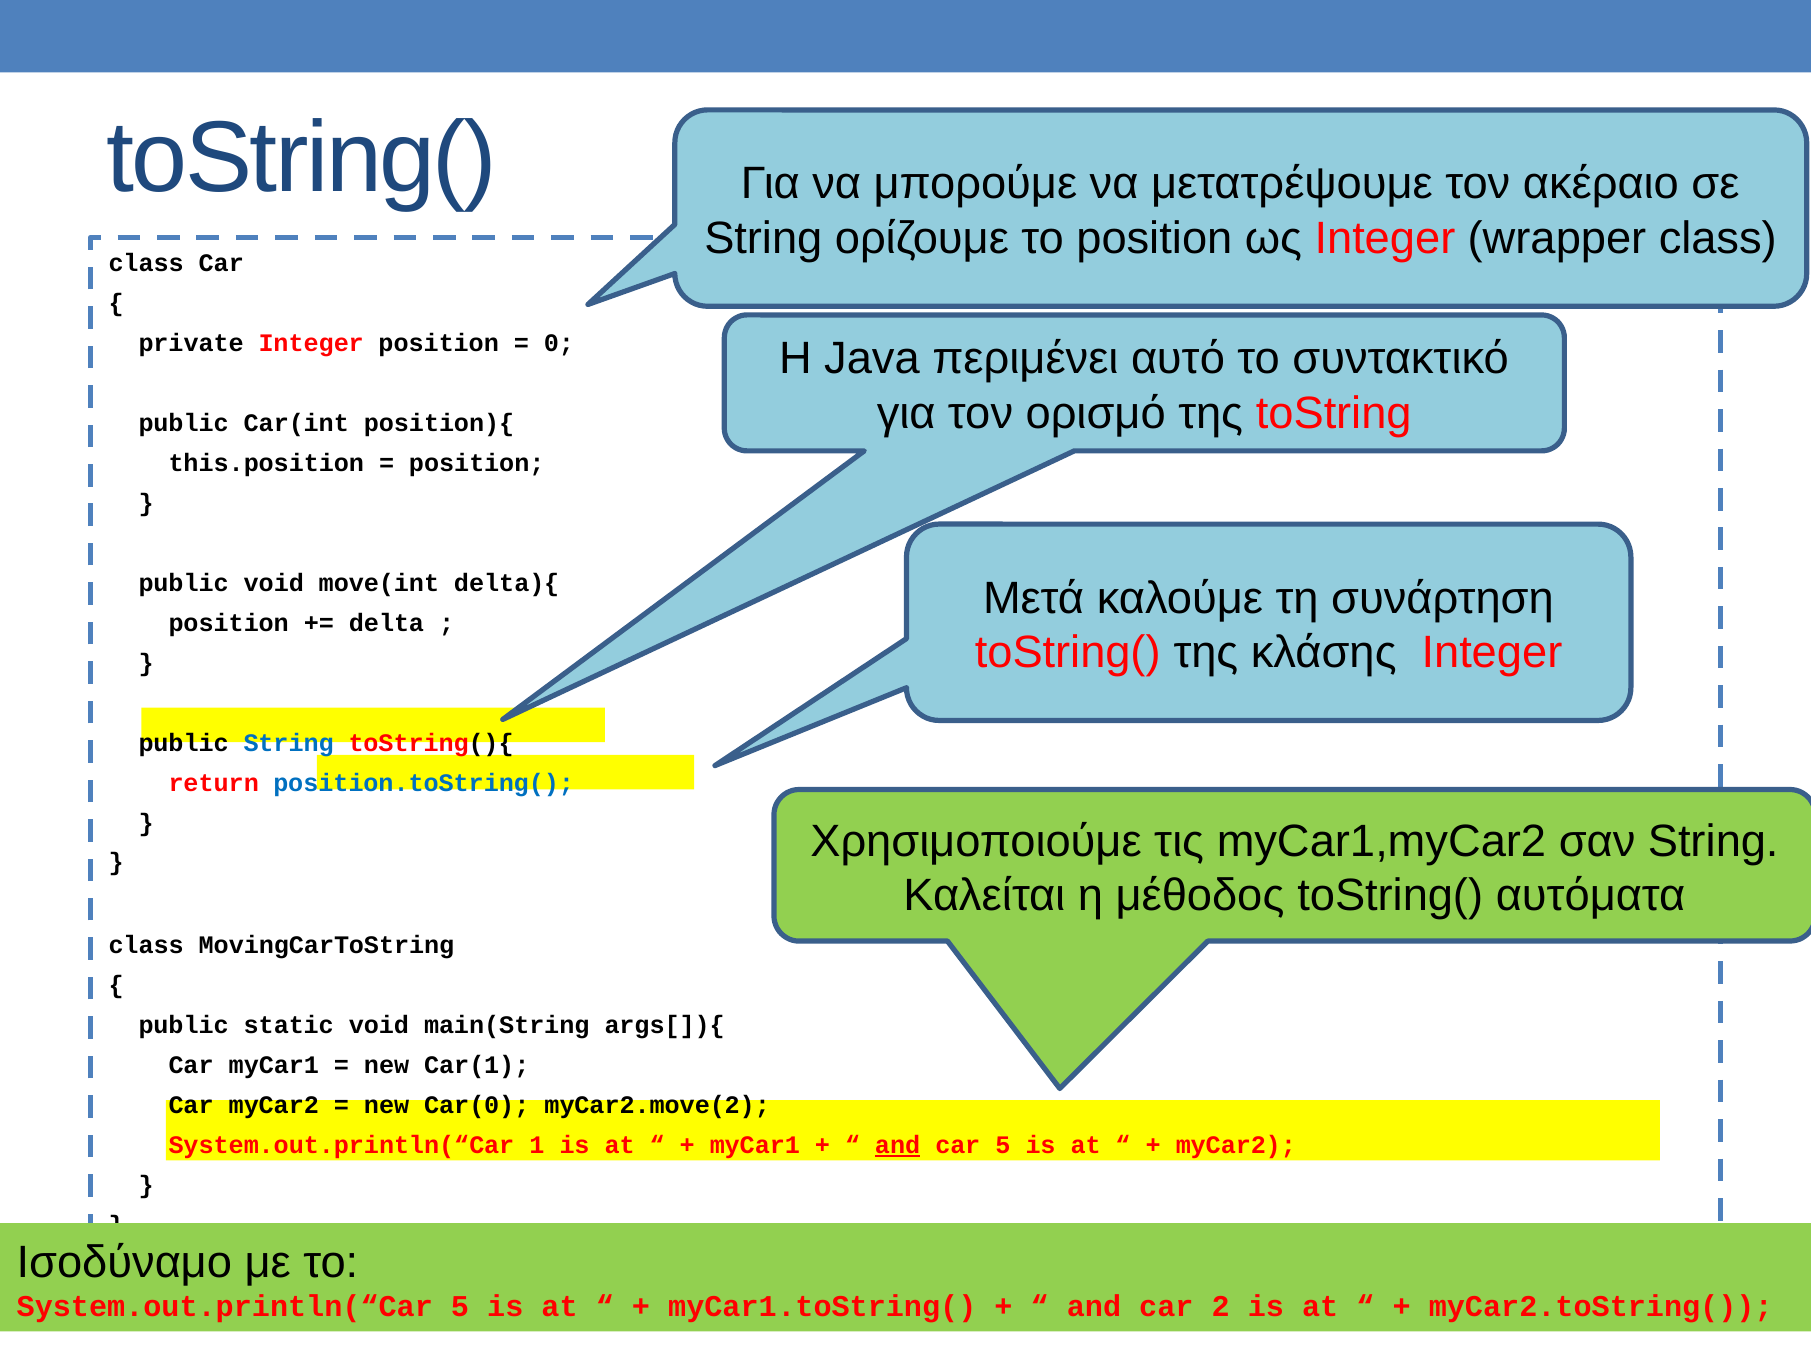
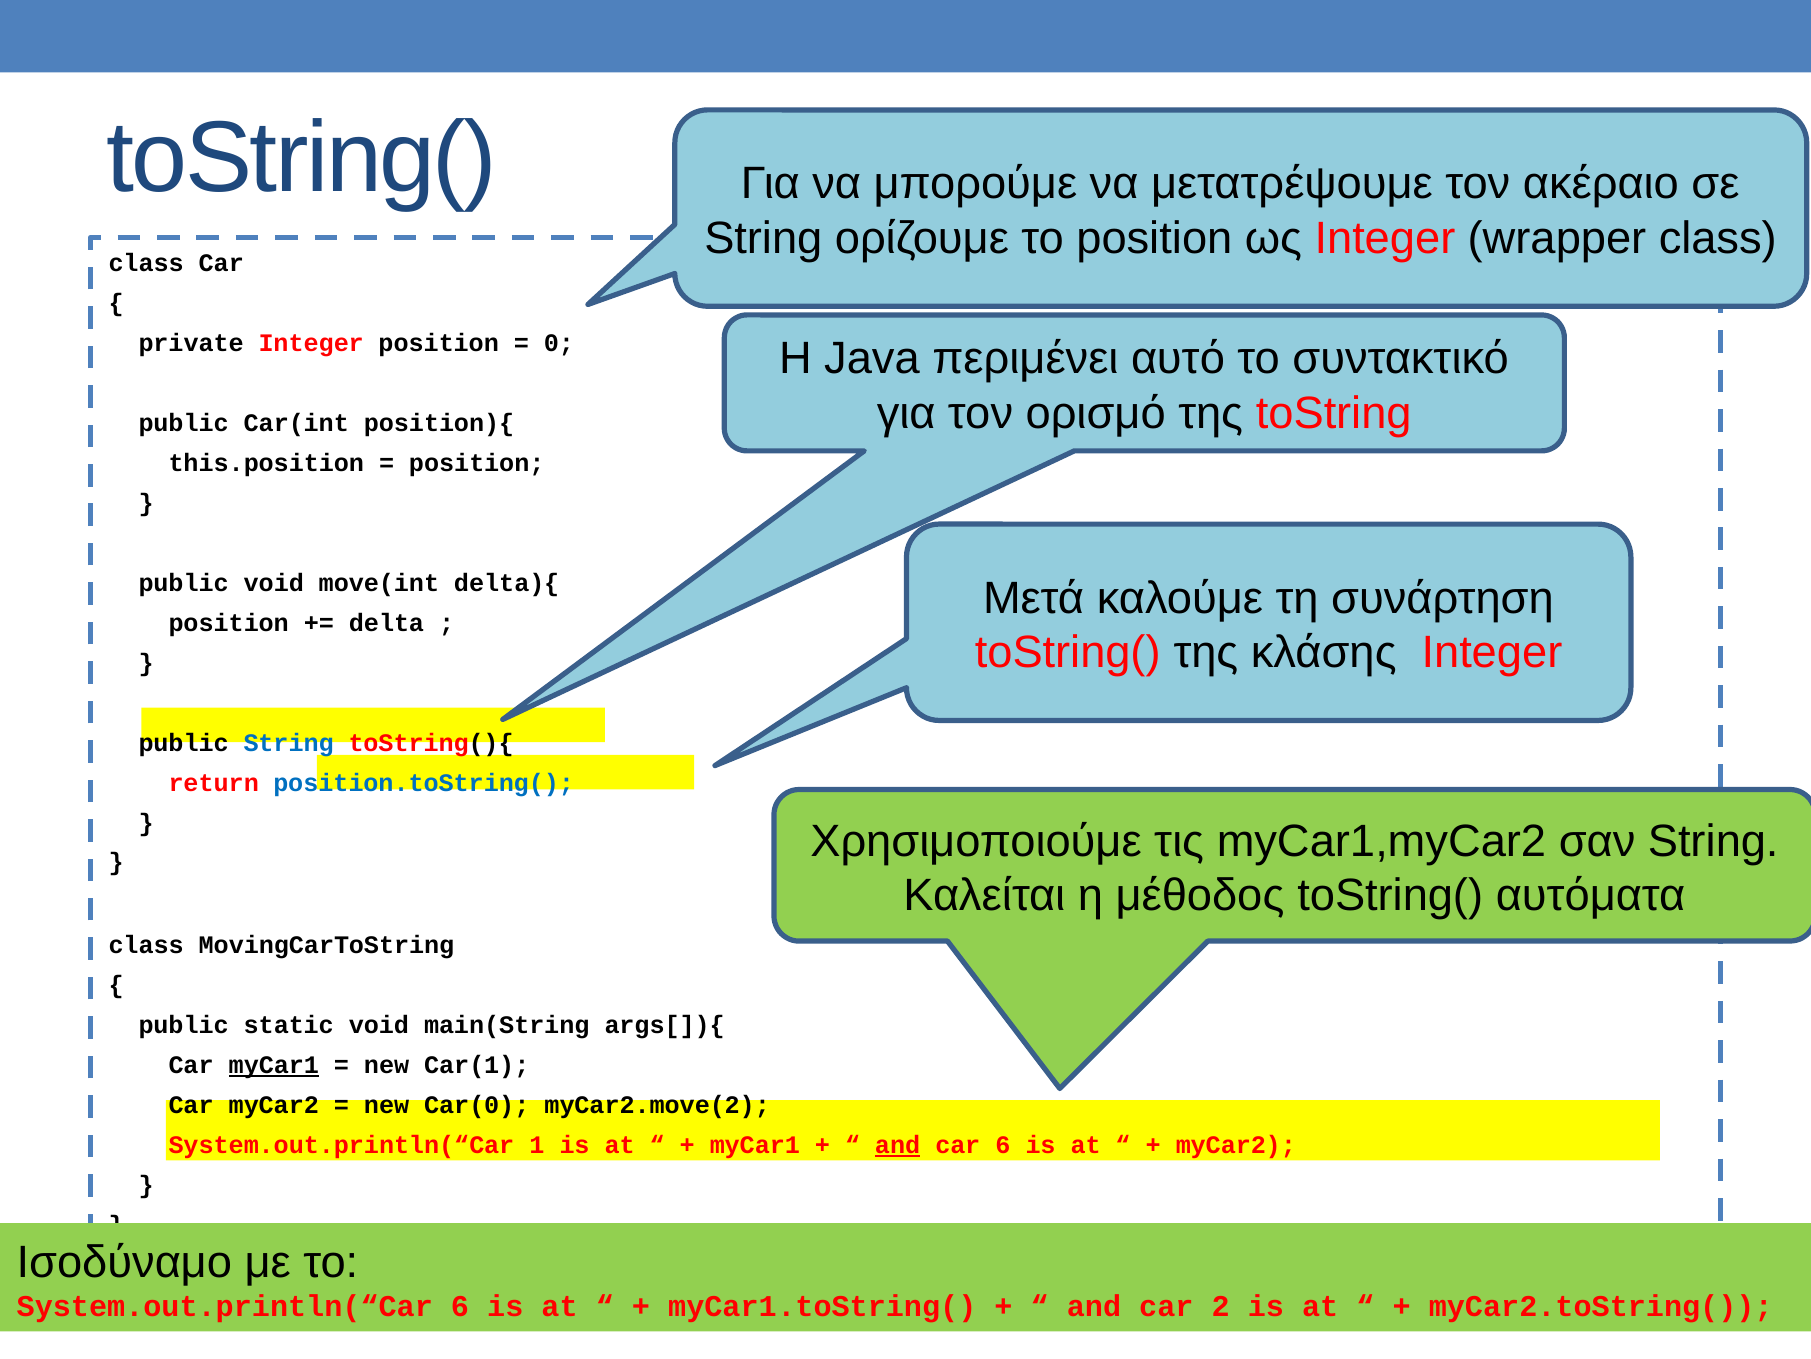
myCar1 at (274, 1065) underline: none -> present
car 5: 5 -> 6
System.out.println(“Car 5: 5 -> 6
